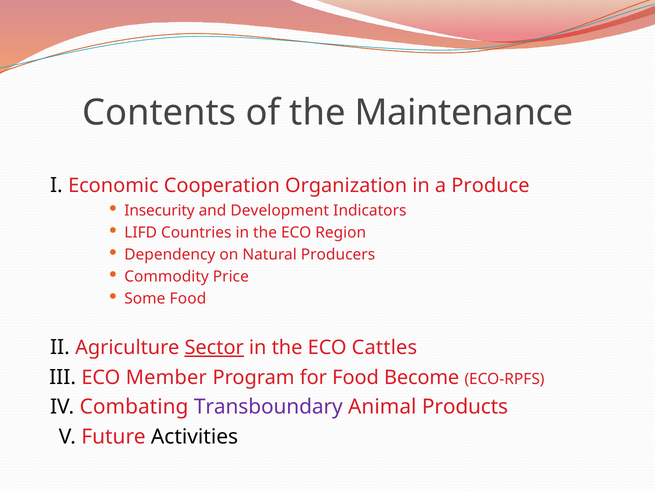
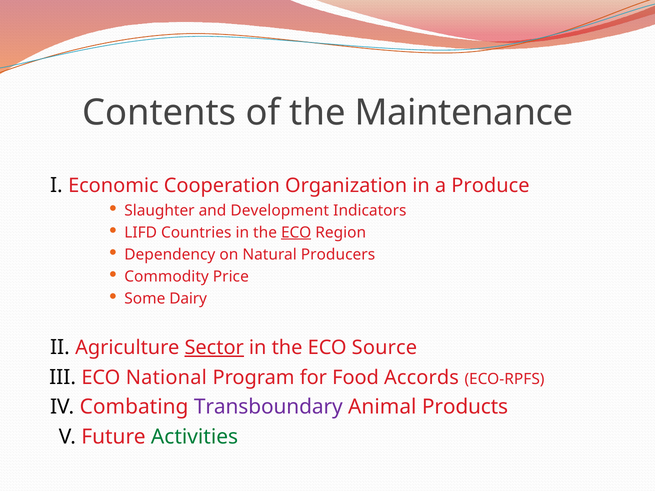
Insecurity: Insecurity -> Slaughter
ECO at (296, 233) underline: none -> present
Some Food: Food -> Dairy
Cattles: Cattles -> Source
Member: Member -> National
Become: Become -> Accords
Activities colour: black -> green
